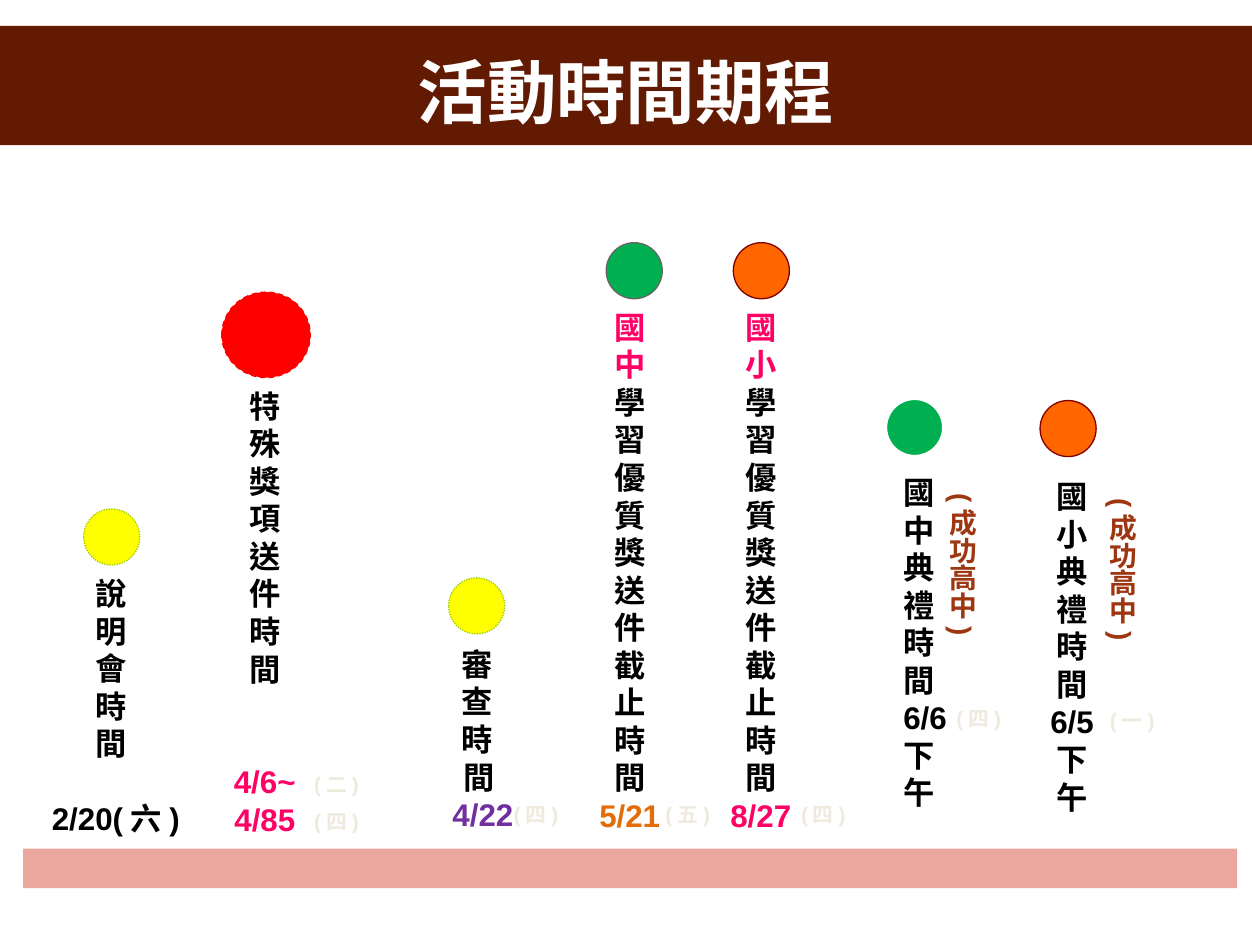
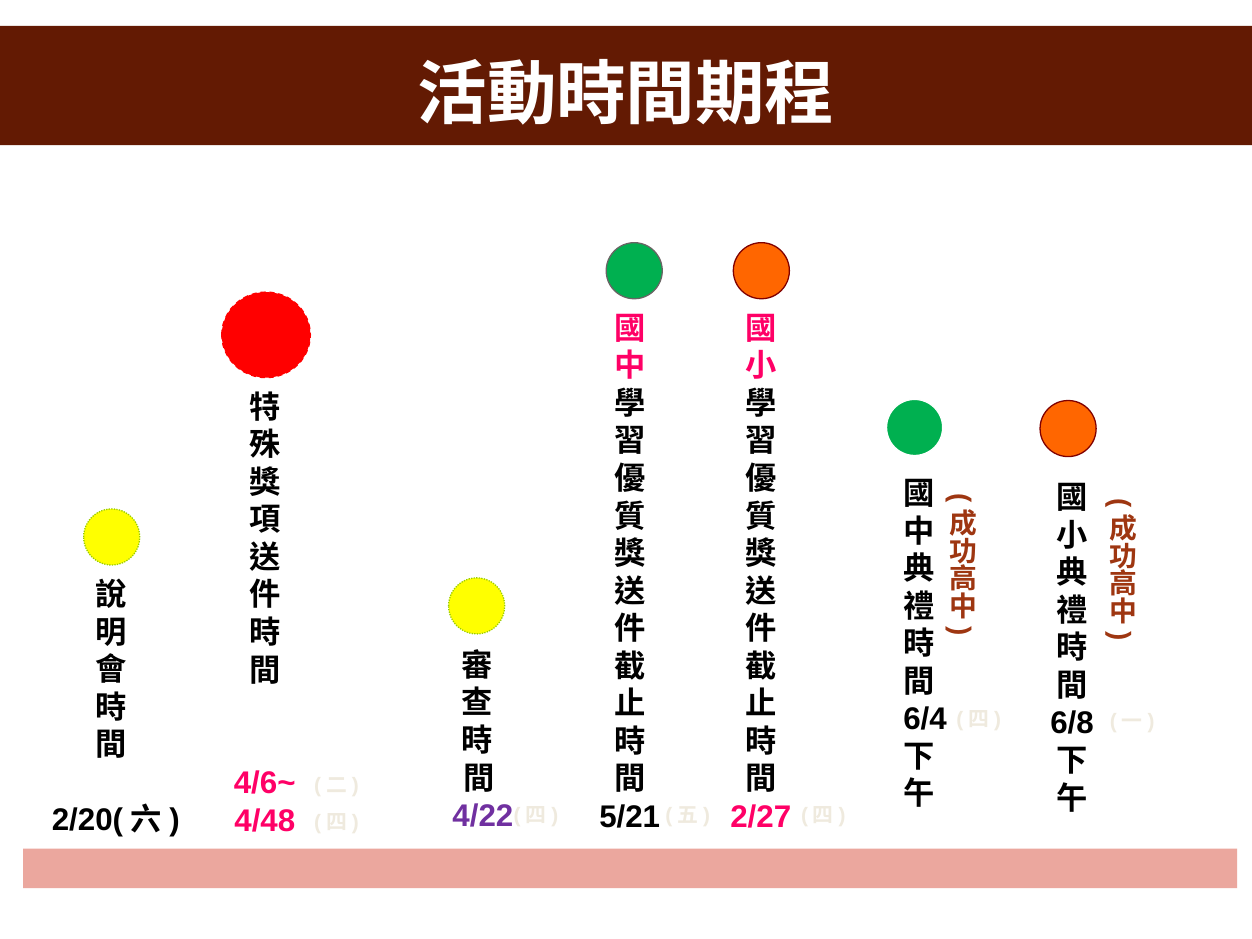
6/6: 6/6 -> 6/4
6/5: 6/5 -> 6/8
5/21 colour: orange -> black
8/27: 8/27 -> 2/27
4/85: 4/85 -> 4/48
